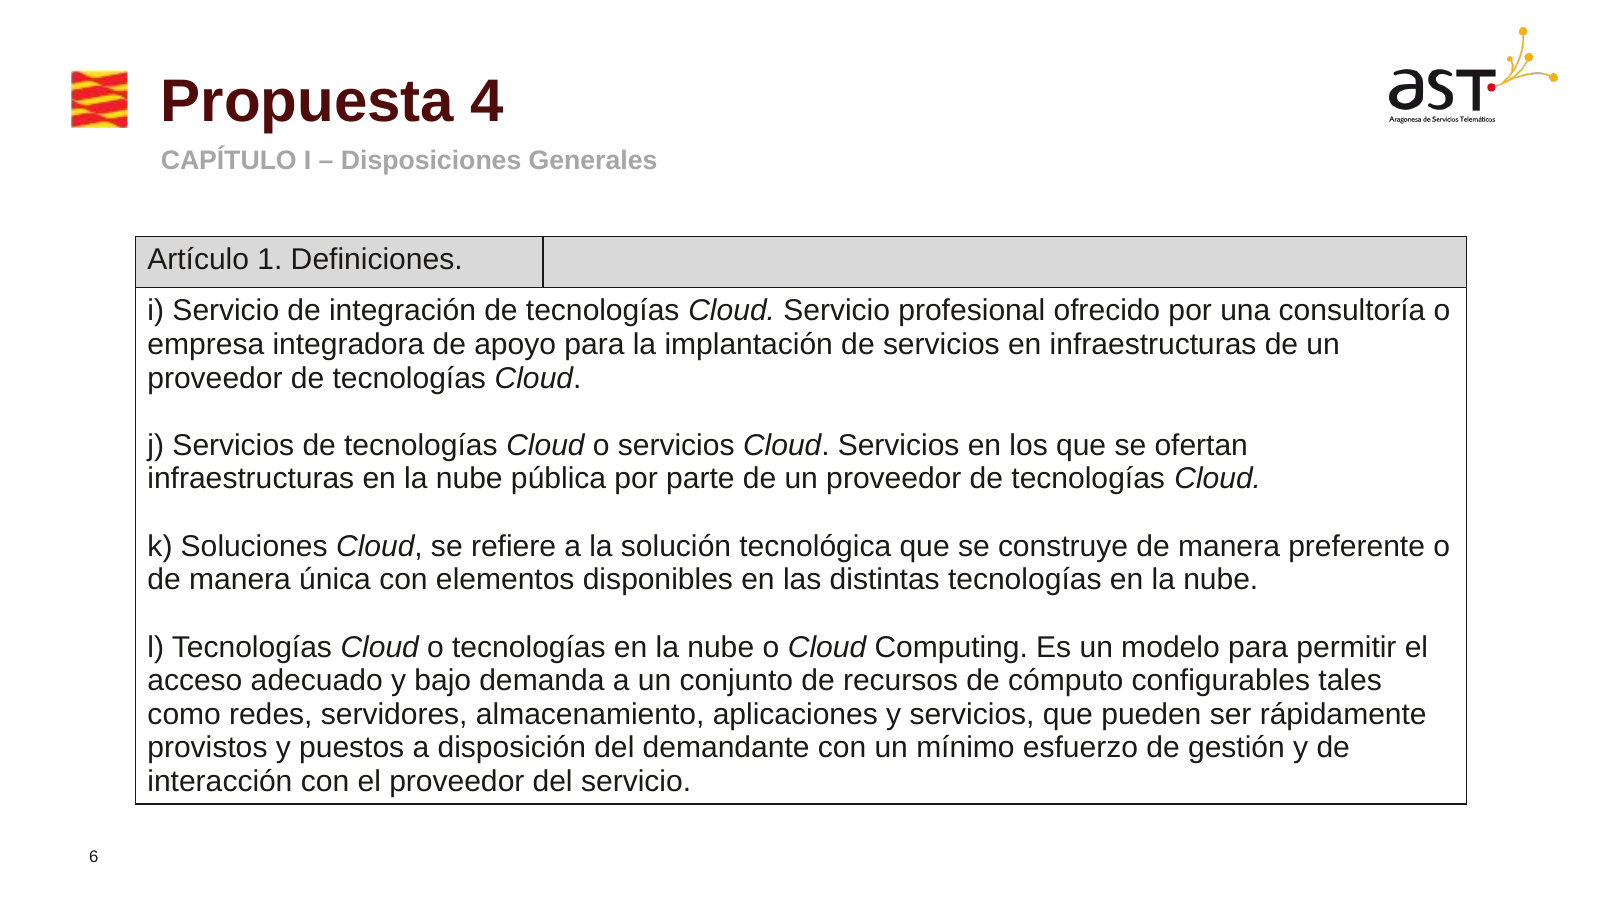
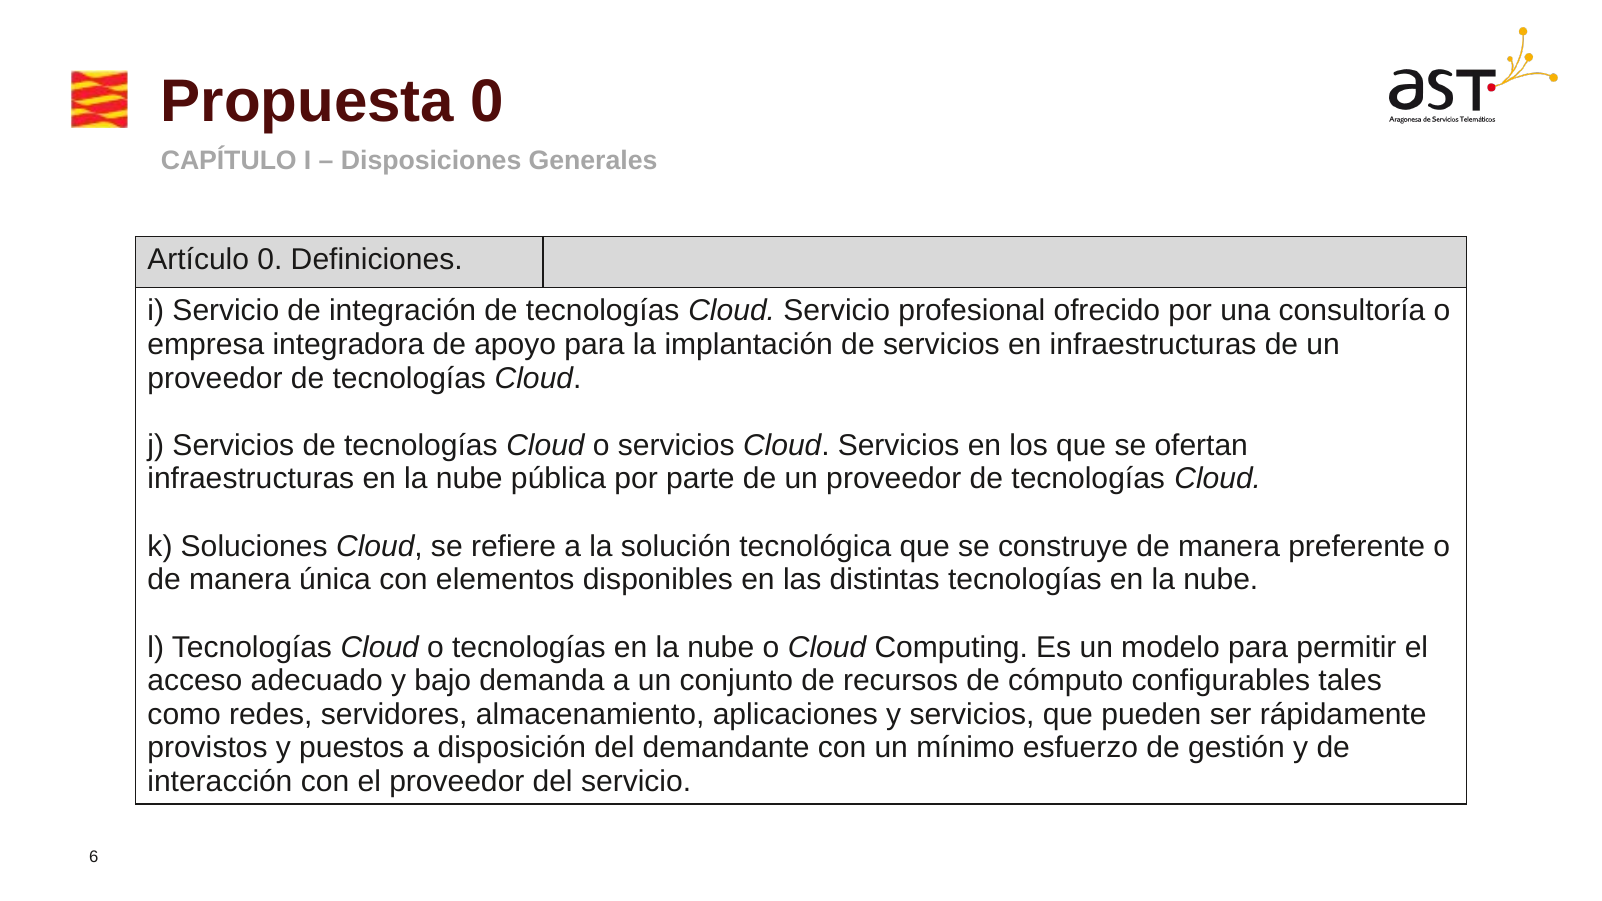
Propuesta 4: 4 -> 0
Artículo 1: 1 -> 0
